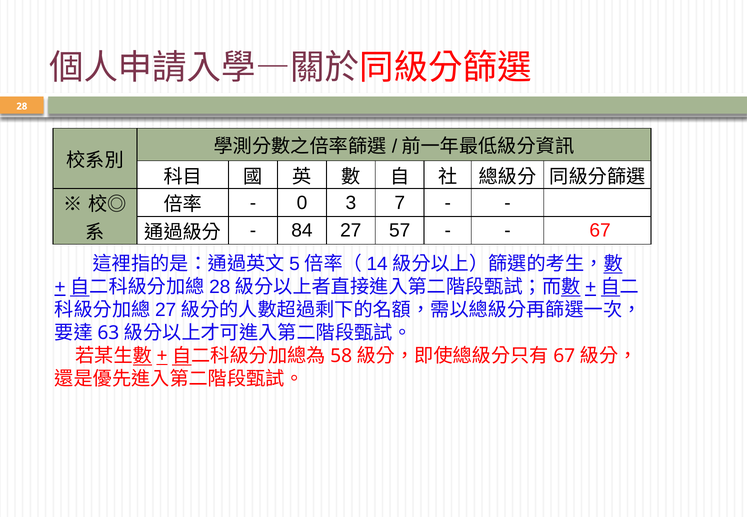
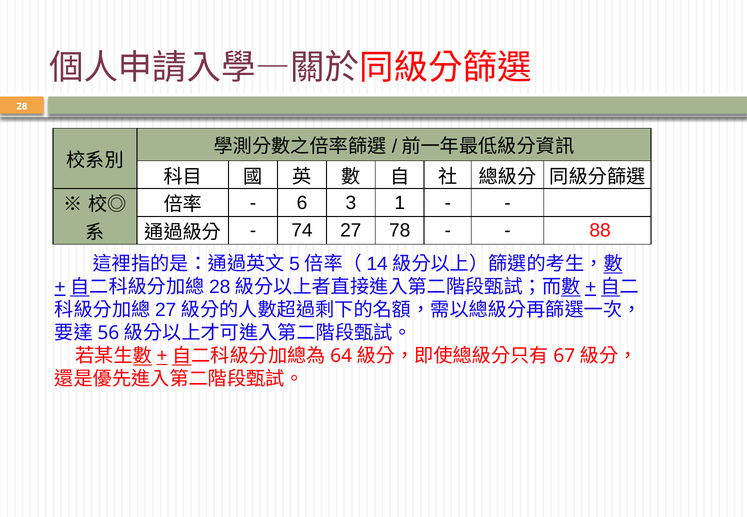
0: 0 -> 6
7: 7 -> 1
84: 84 -> 74
57: 57 -> 78
67 at (600, 231): 67 -> 88
63: 63 -> 56
58: 58 -> 64
